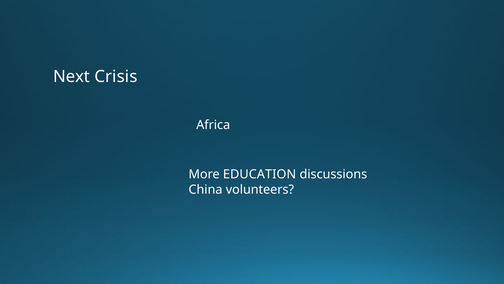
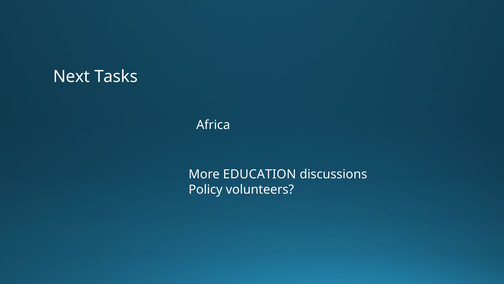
Crisis: Crisis -> Tasks
China: China -> Policy
